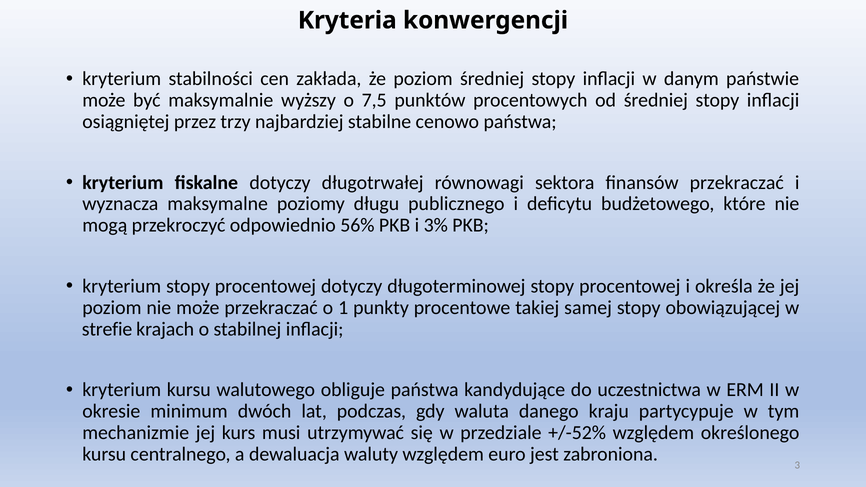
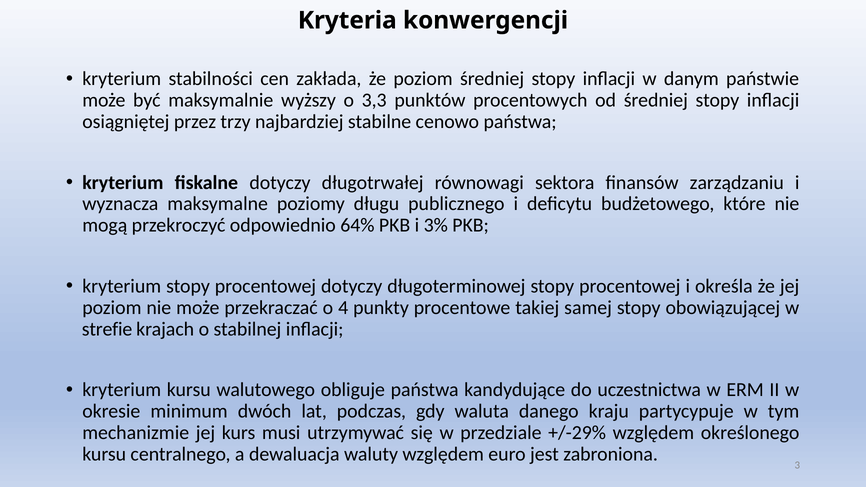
7,5: 7,5 -> 3,3
finansów przekraczać: przekraczać -> zarządzaniu
56%: 56% -> 64%
1: 1 -> 4
+/-52%: +/-52% -> +/-29%
